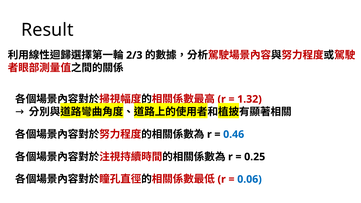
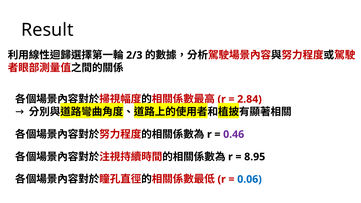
1.32: 1.32 -> 2.84
0.46 colour: blue -> purple
0.25: 0.25 -> 8.95
